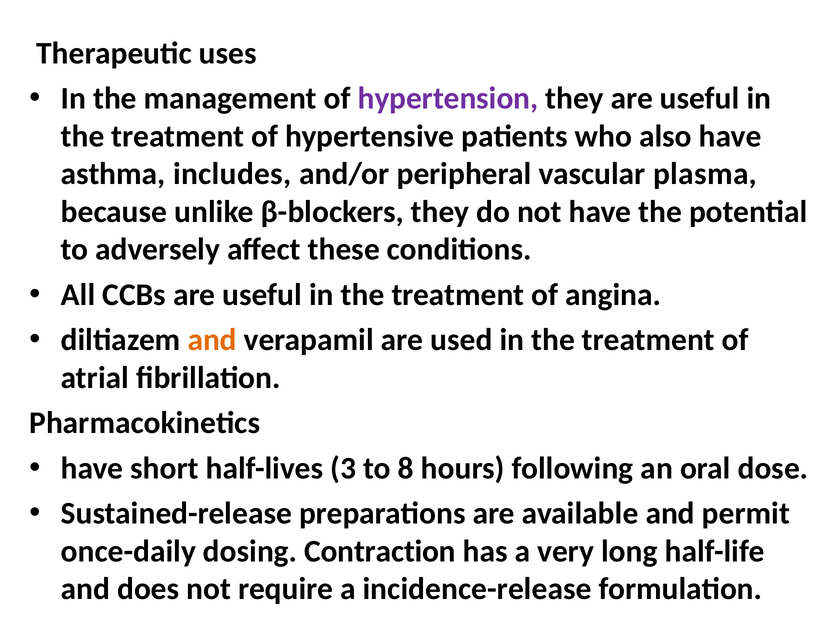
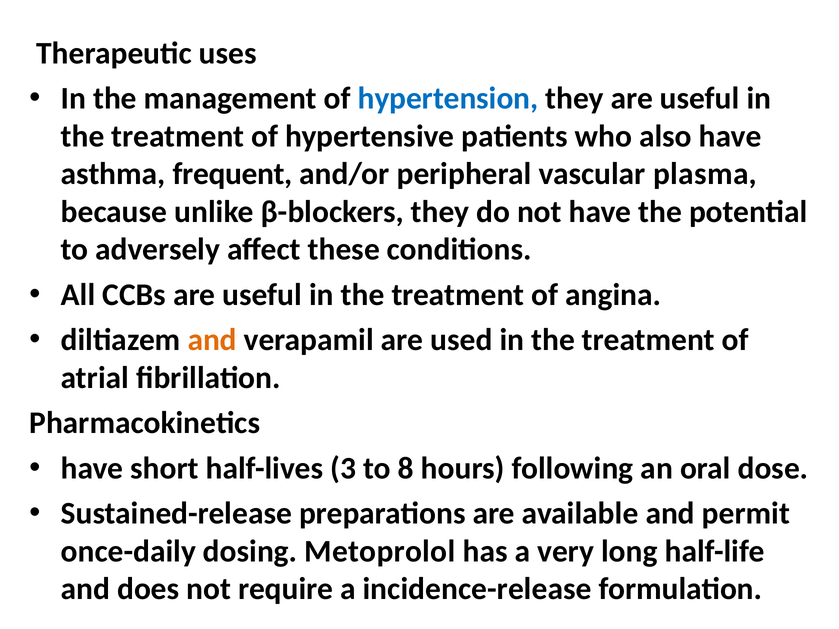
hypertension colour: purple -> blue
includes: includes -> frequent
Contraction: Contraction -> Metoprolol
